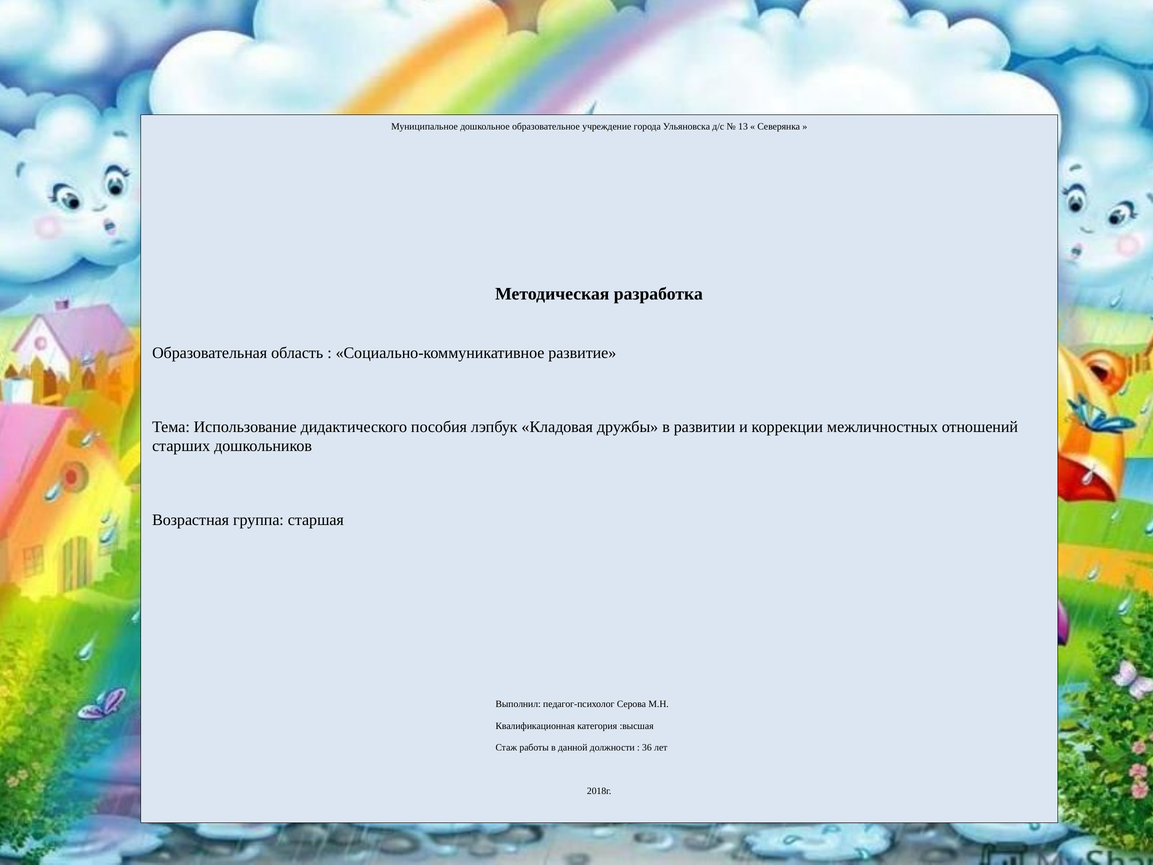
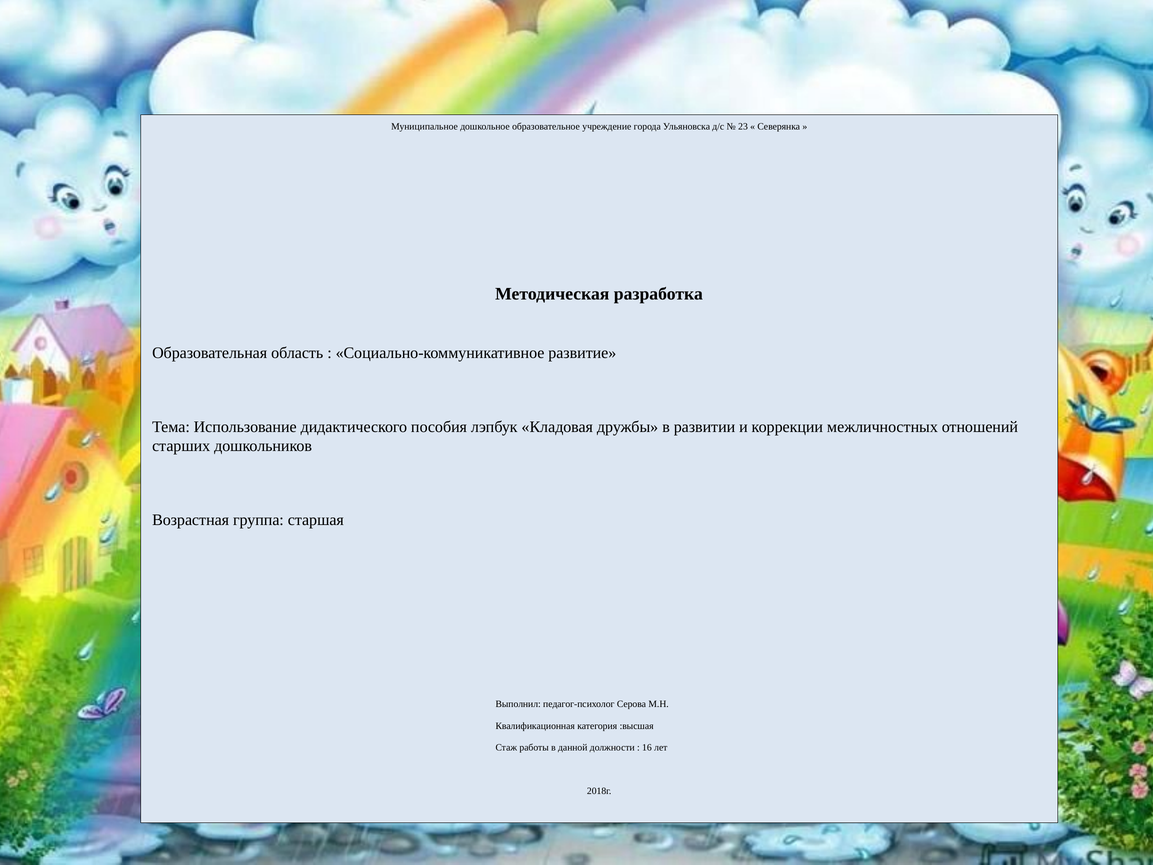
13: 13 -> 23
36: 36 -> 16
